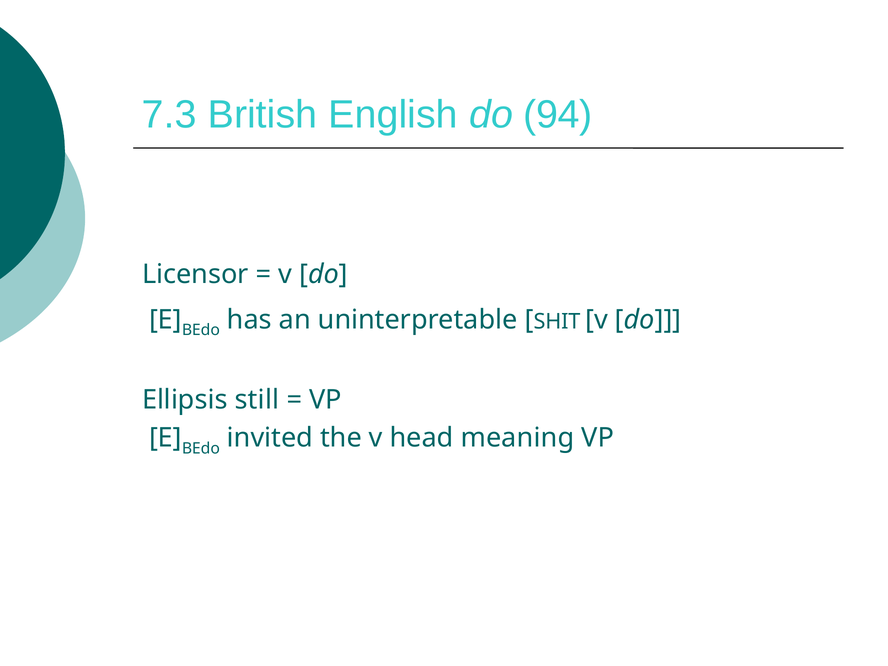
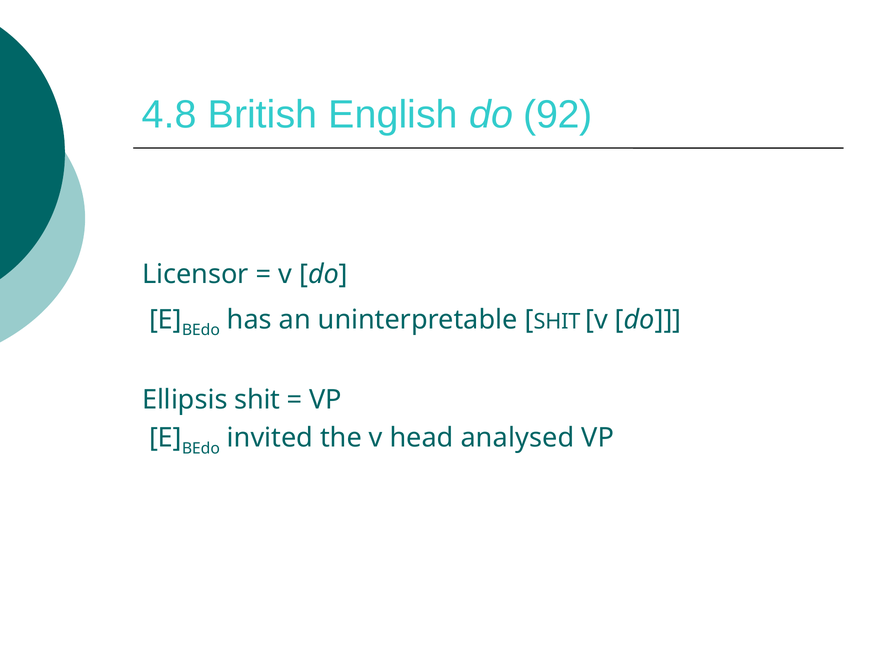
7.3: 7.3 -> 4.8
94: 94 -> 92
Ellipsis still: still -> shit
meaning: meaning -> analysed
